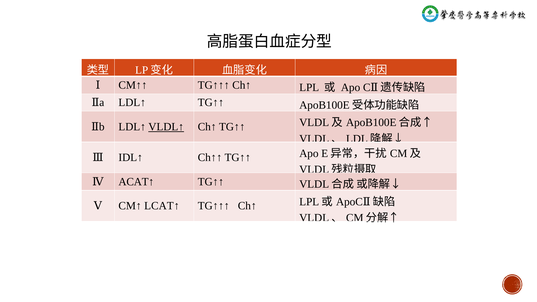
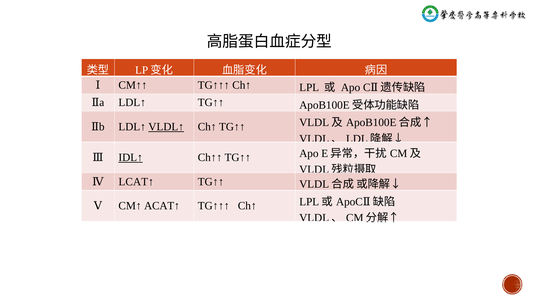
IDL↑ underline: none -> present
ACAT↑: ACAT↑ -> LCAT↑
LCAT↑: LCAT↑ -> ACAT↑
